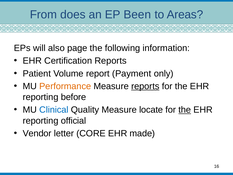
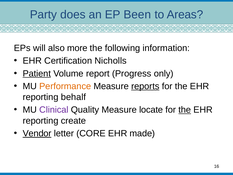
From: From -> Party
page: page -> more
Certification Reports: Reports -> Nicholls
Patient underline: none -> present
Payment: Payment -> Progress
before: before -> behalf
Clinical colour: blue -> purple
official: official -> create
Vendor underline: none -> present
